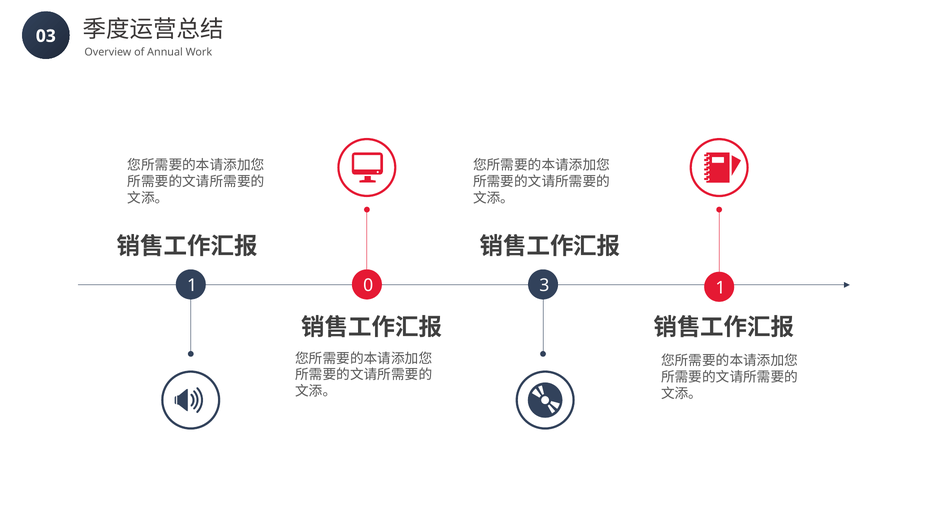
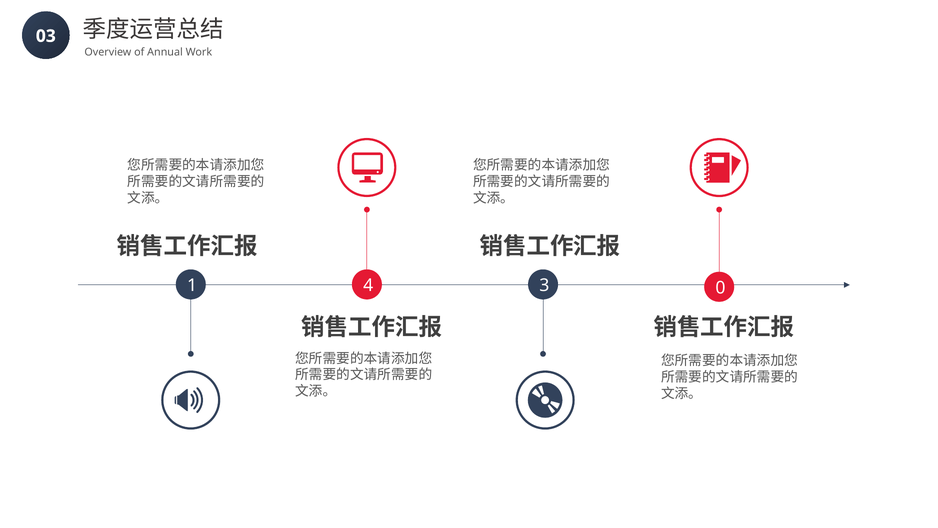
0: 0 -> 4
3 1: 1 -> 0
